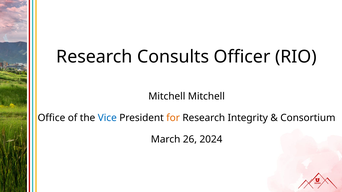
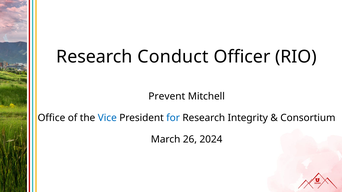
Consults: Consults -> Conduct
Mitchell at (167, 97): Mitchell -> Prevent
for colour: orange -> blue
